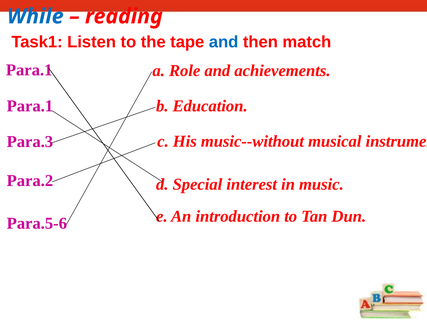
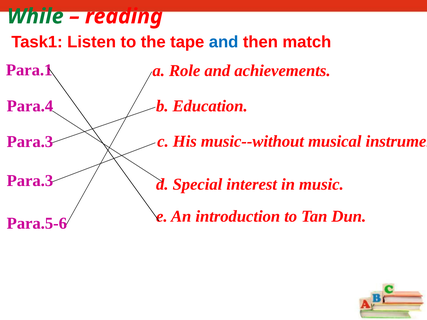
While colour: blue -> green
Para.1 at (30, 106): Para.1 -> Para.4
Para.2 at (30, 181): Para.2 -> Para.3
